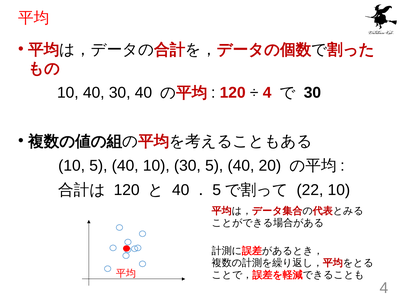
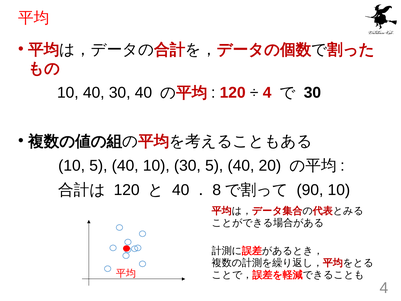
5 at (217, 190): 5 -> 8
22: 22 -> 90
